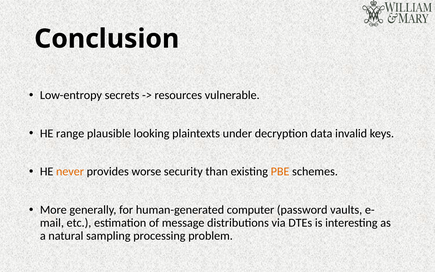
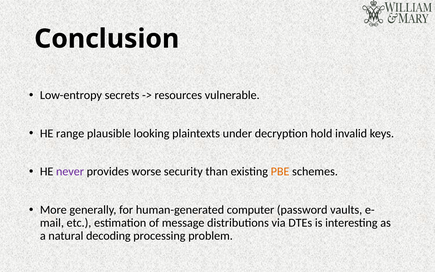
data: data -> hold
never colour: orange -> purple
sampling: sampling -> decoding
